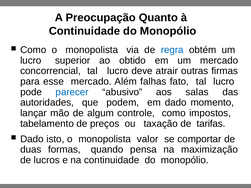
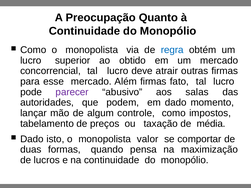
Além falhas: falhas -> firmas
parecer colour: blue -> purple
tarifas: tarifas -> média
